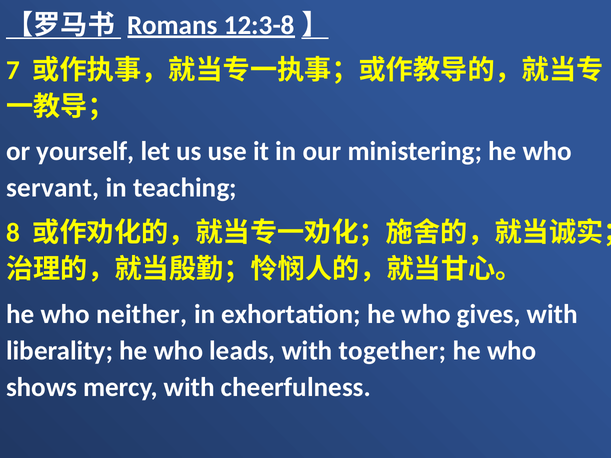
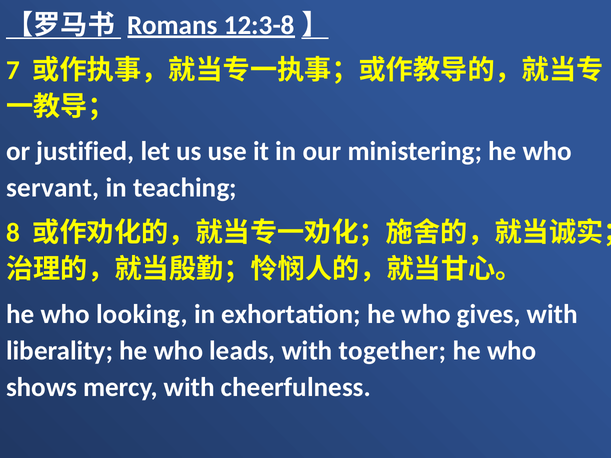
yourself: yourself -> justified
neither: neither -> looking
